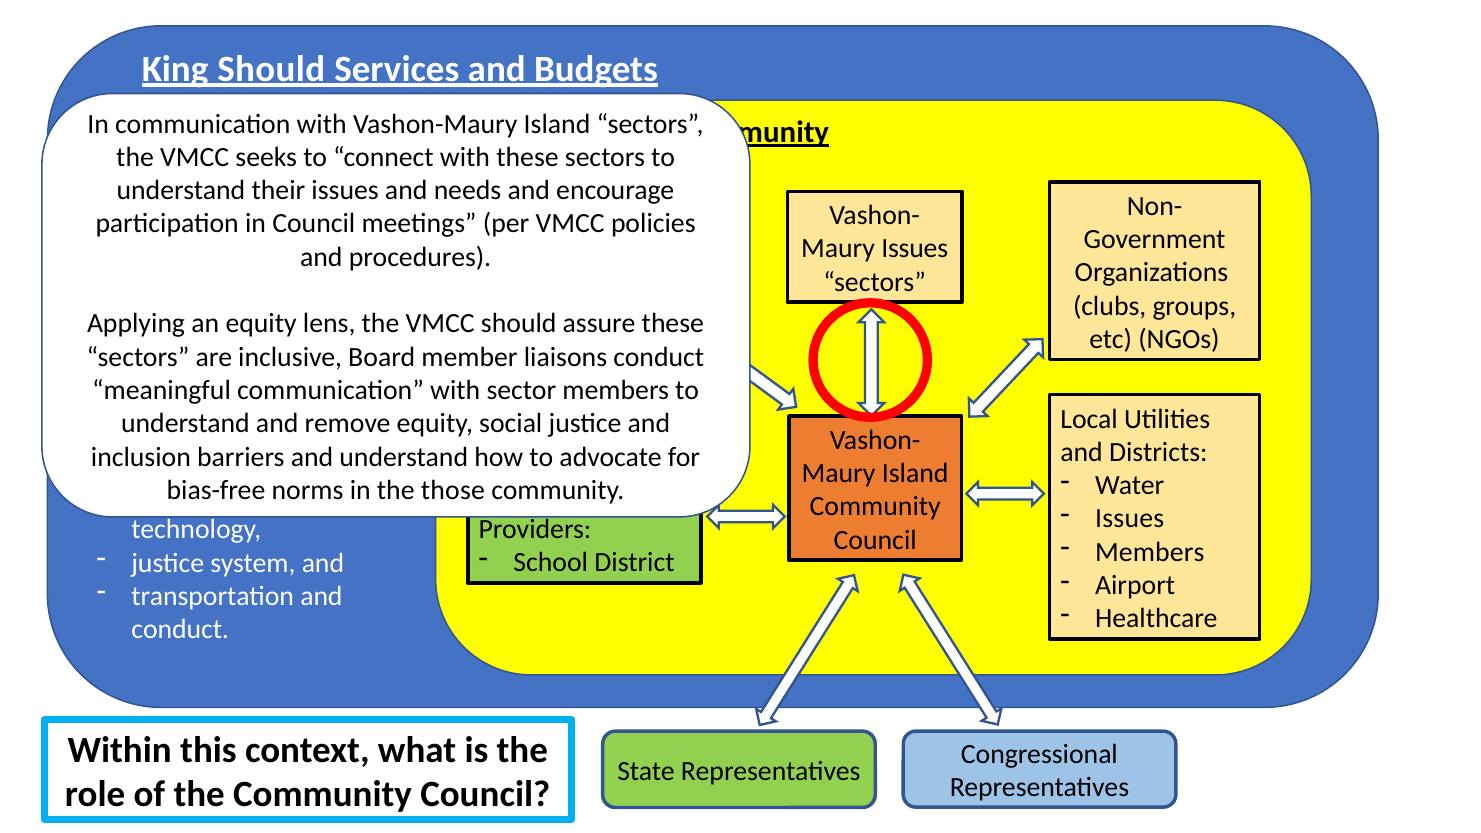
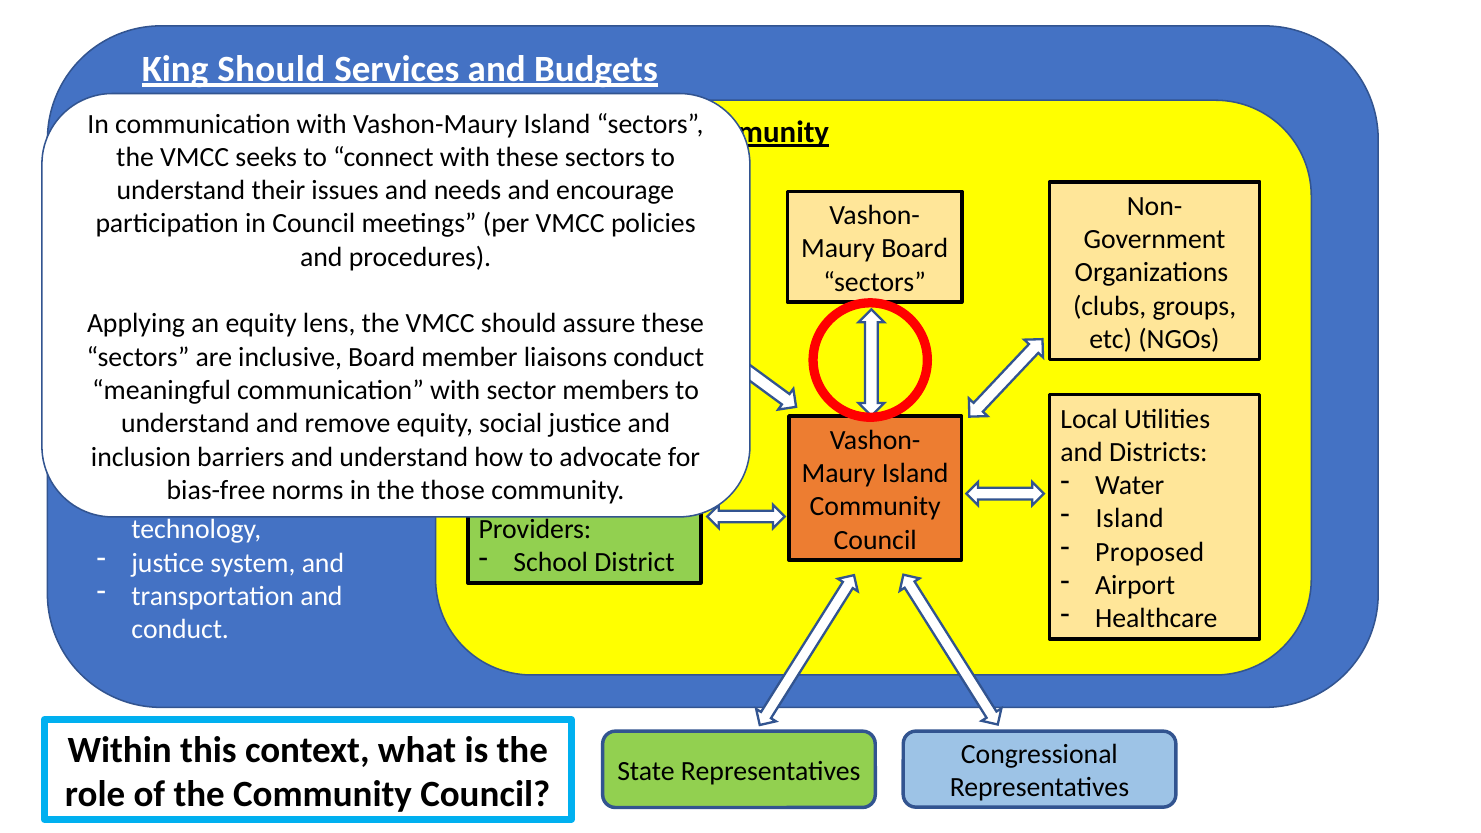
Issues at (915, 249): Issues -> Board
Issues at (1130, 519): Issues -> Island
Members at (1150, 552): Members -> Proposed
